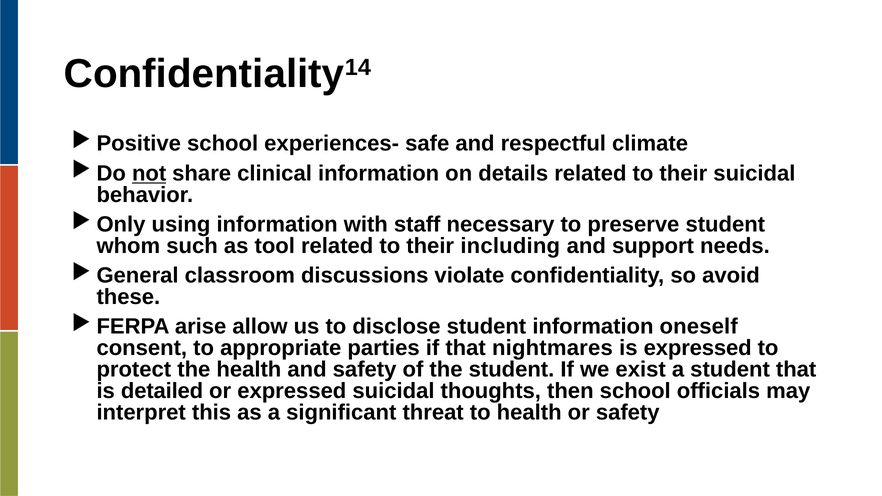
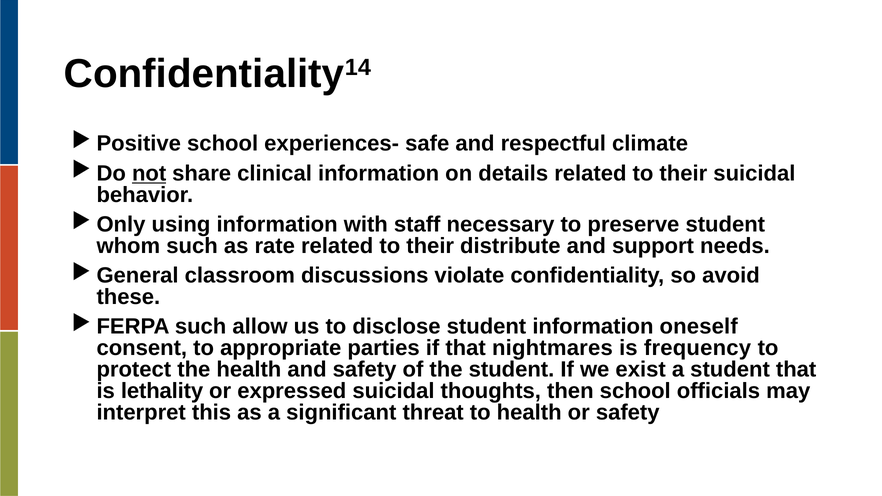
tool: tool -> rate
including: including -> distribute
arise at (201, 327): arise -> such
is expressed: expressed -> frequency
detailed: detailed -> lethality
